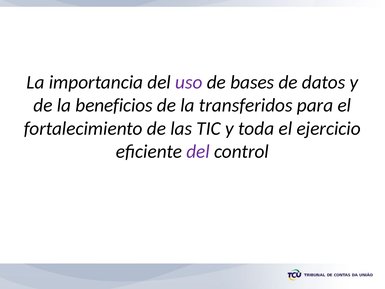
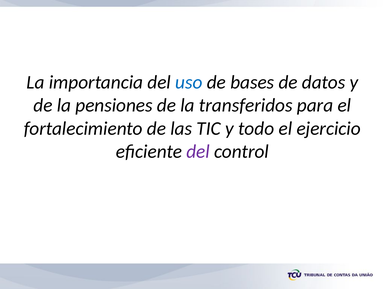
uso colour: purple -> blue
beneficios: beneficios -> pensiones
toda: toda -> todo
